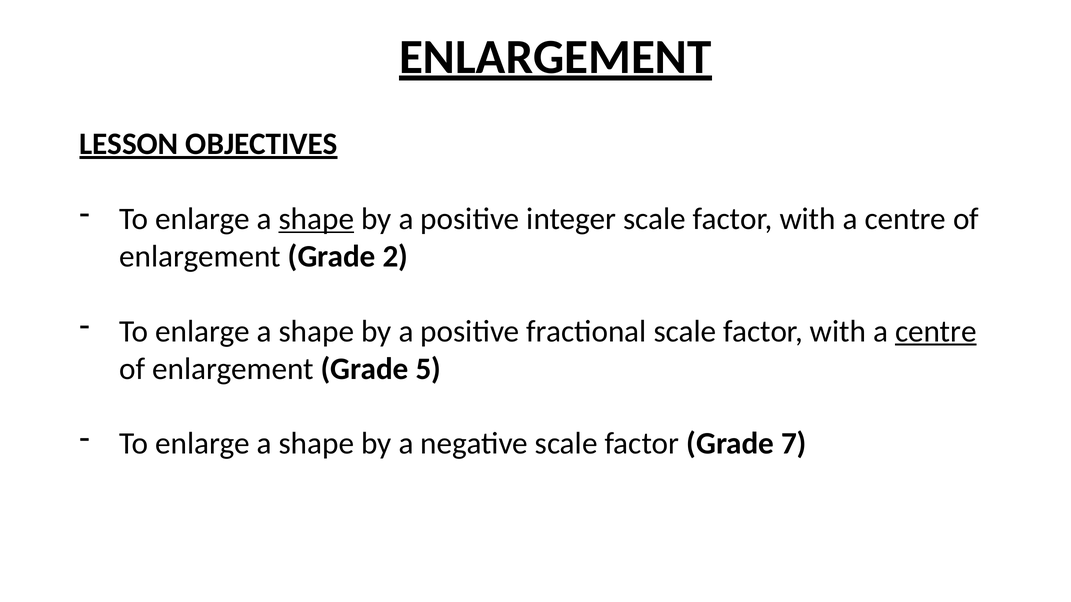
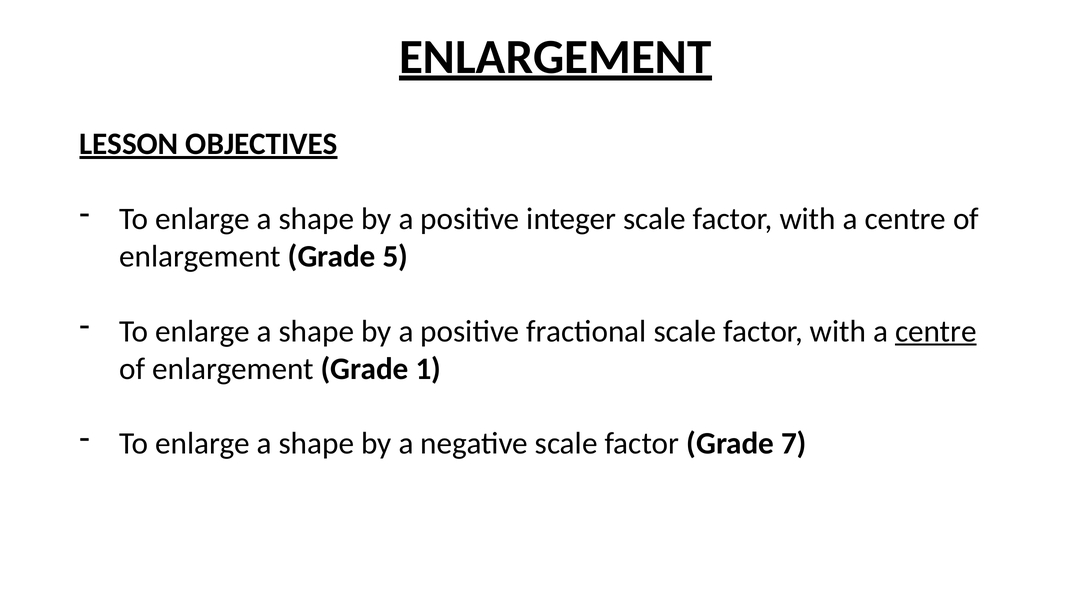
shape at (316, 219) underline: present -> none
2: 2 -> 5
5: 5 -> 1
